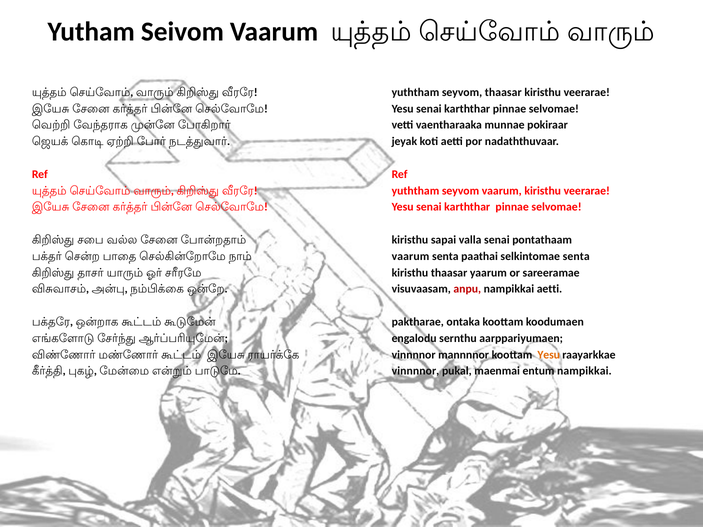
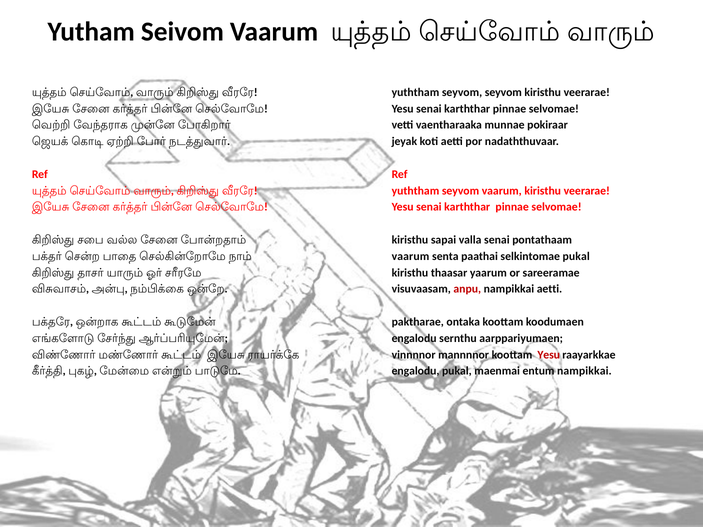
seyvom thaasar: thaasar -> seyvom
selkintomae senta: senta -> pukal
Yesu at (549, 355) colour: orange -> red
vinnnnor at (415, 371): vinnnnor -> engalodu
